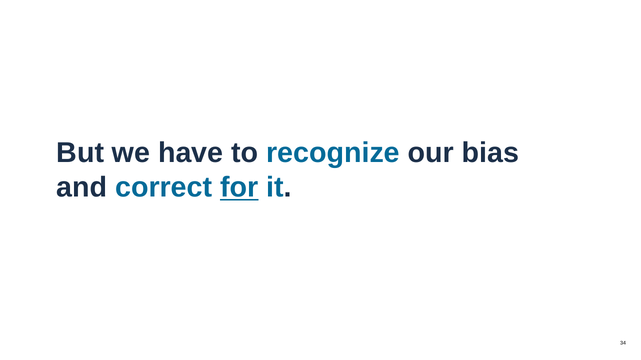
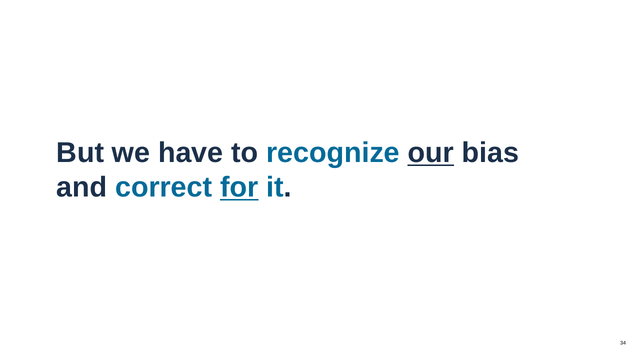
our underline: none -> present
